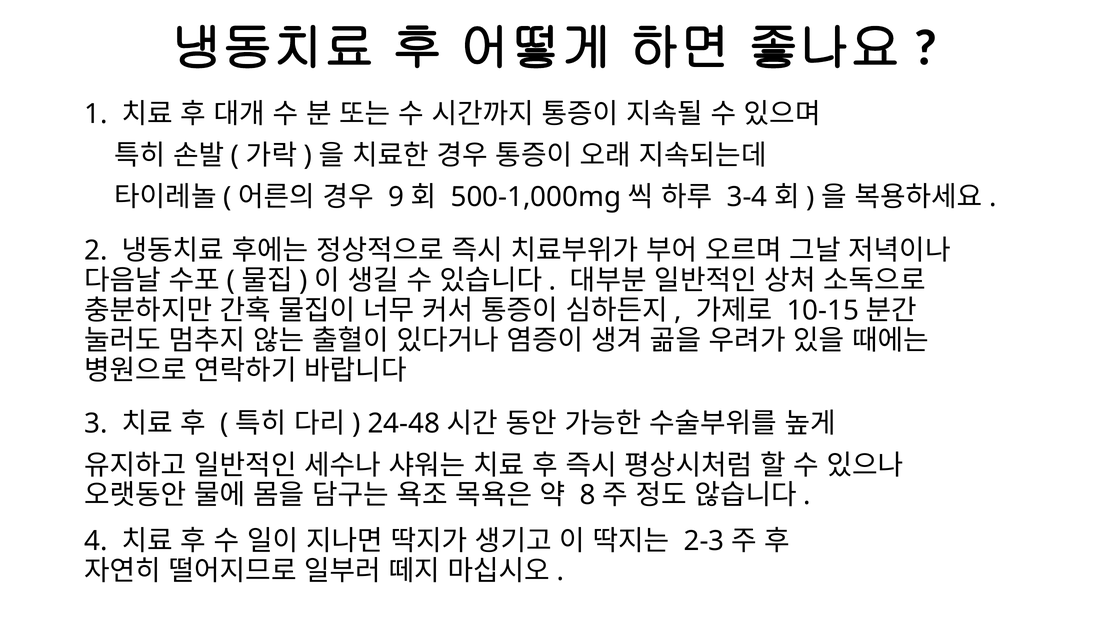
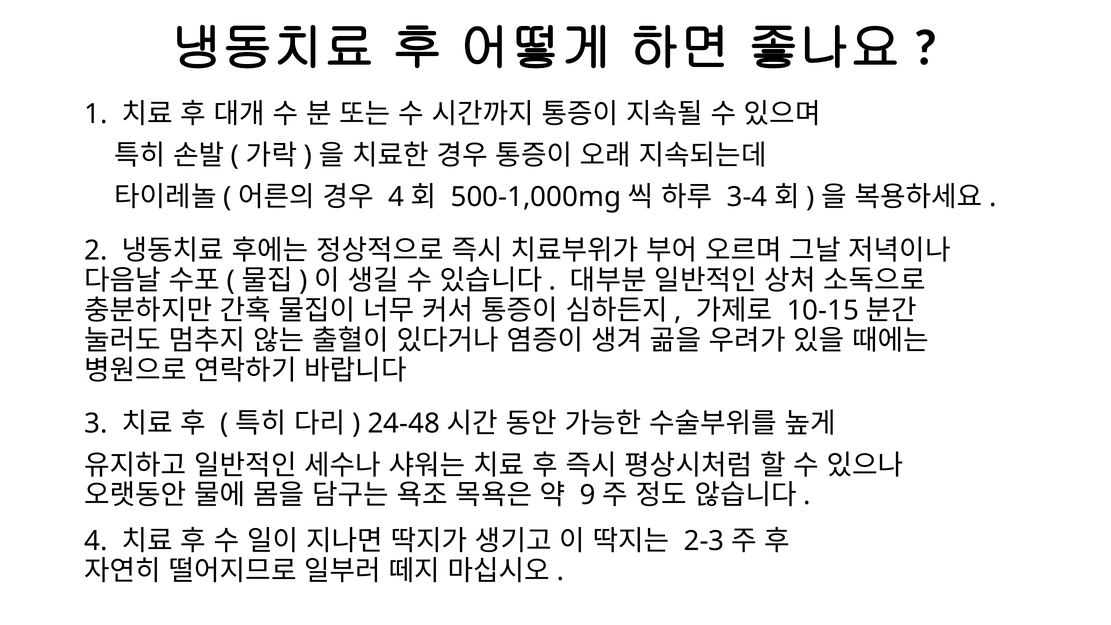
9 at (396, 197): 9 -> 4
8: 8 -> 9
